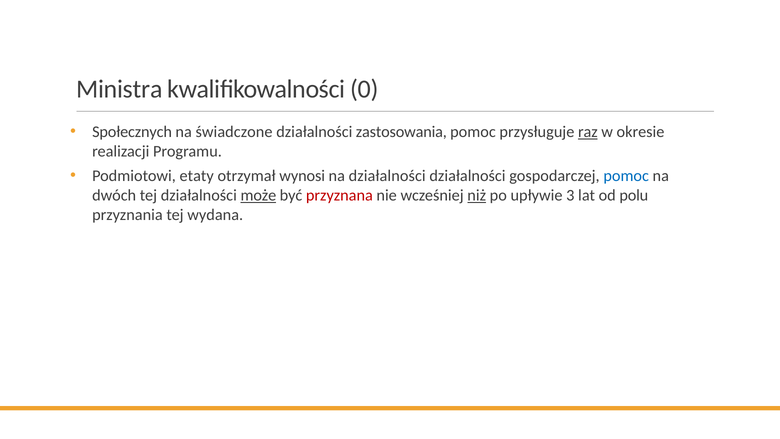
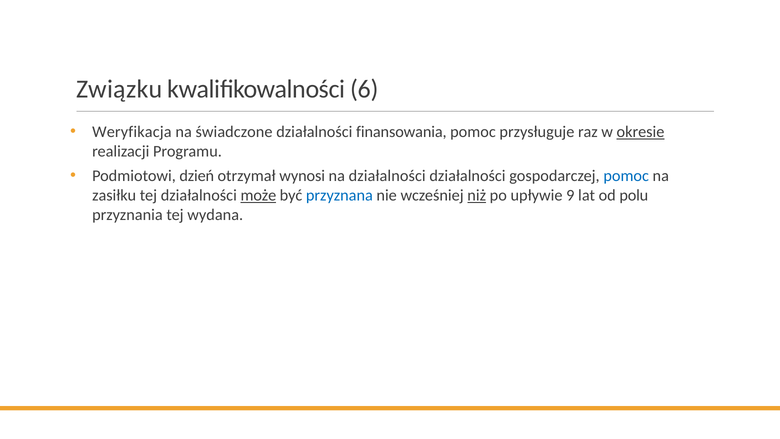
Ministra: Ministra -> Związku
0: 0 -> 6
Społecznych: Społecznych -> Weryfikacja
zastosowania: zastosowania -> finansowania
raz underline: present -> none
okresie underline: none -> present
etaty: etaty -> dzień
dwóch: dwóch -> zasiłku
przyznana colour: red -> blue
3: 3 -> 9
